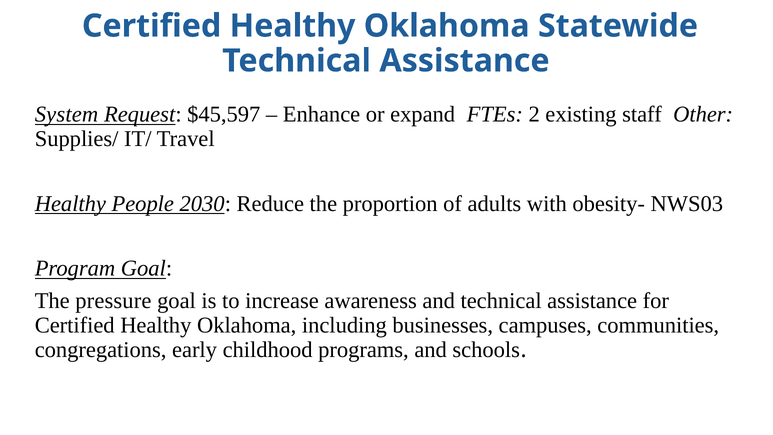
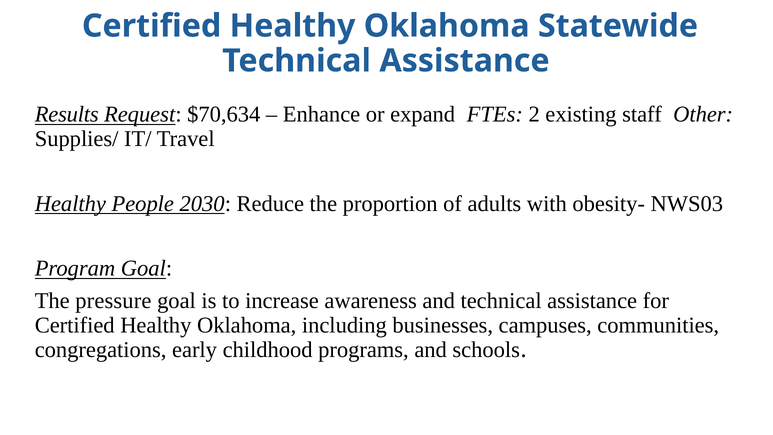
System: System -> Results
$45,597: $45,597 -> $70,634
